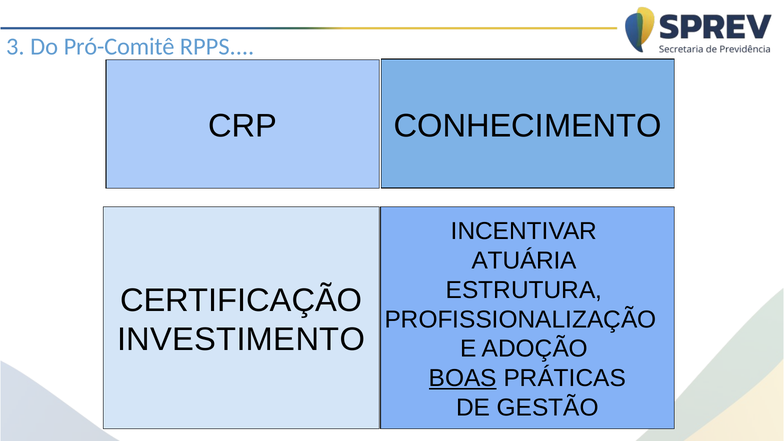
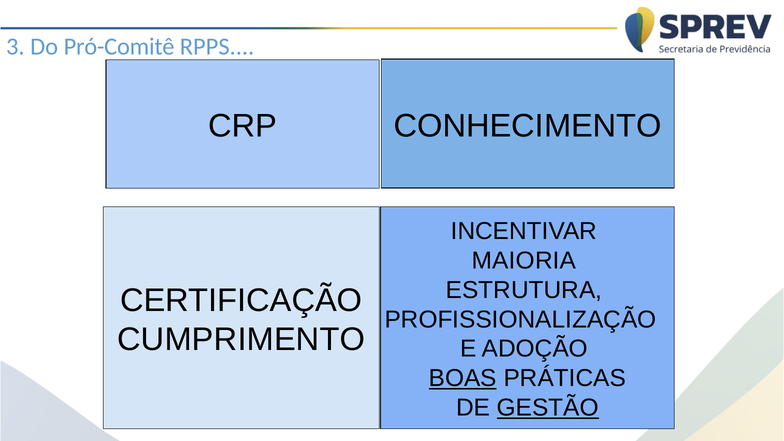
ATUÁRIA: ATUÁRIA -> MAIORIA
INVESTIMENTO: INVESTIMENTO -> CUMPRIMENTO
GESTÃO underline: none -> present
